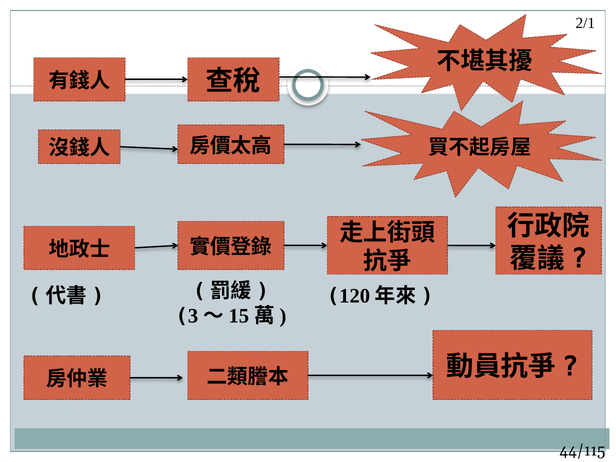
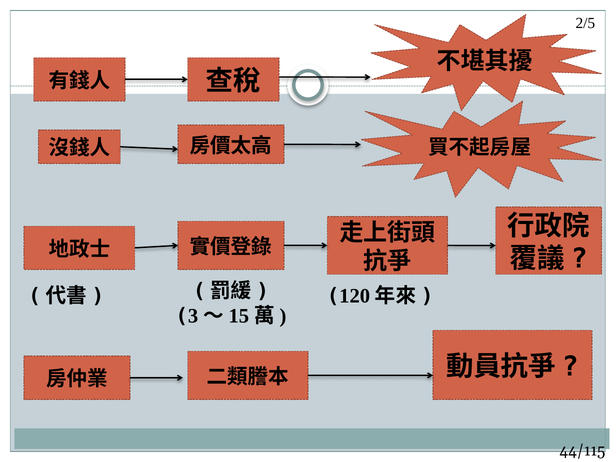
2/1: 2/1 -> 2/5
